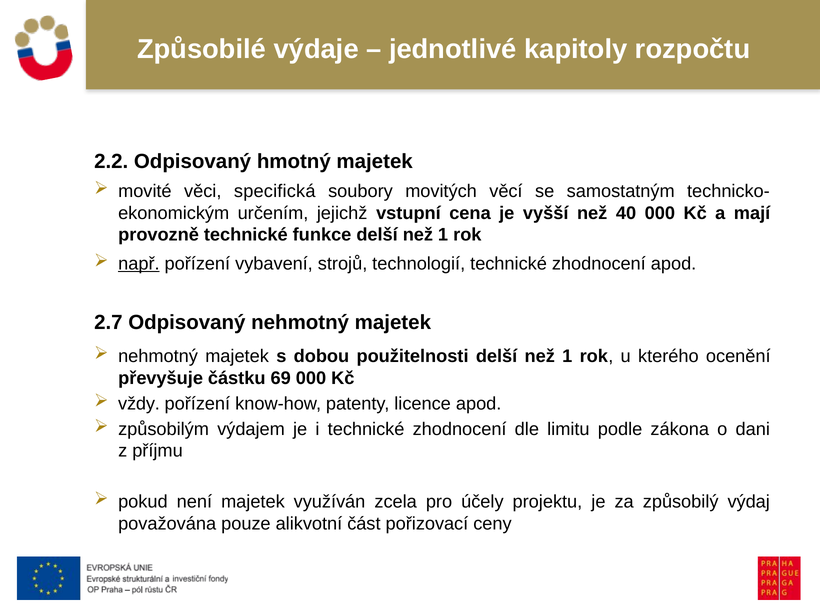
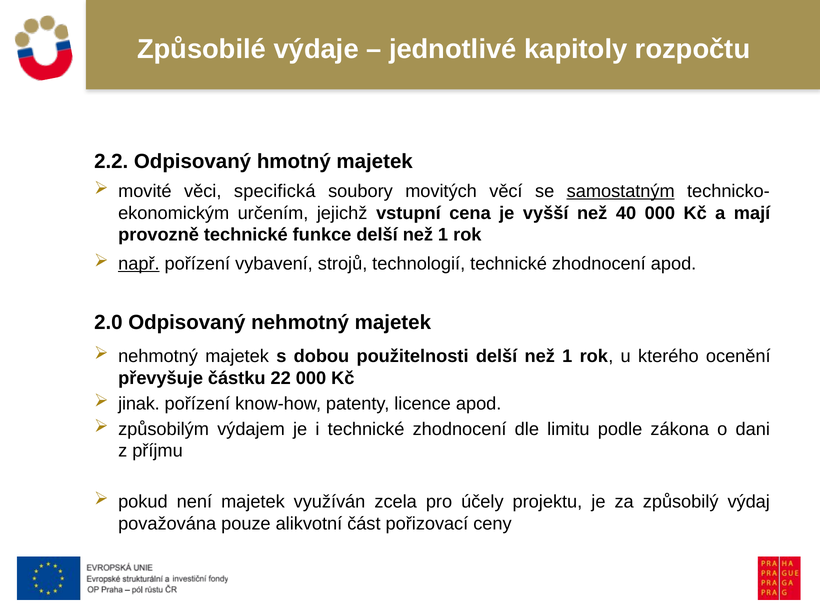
samostatným underline: none -> present
2.7: 2.7 -> 2.0
69: 69 -> 22
vždy: vždy -> jinak
